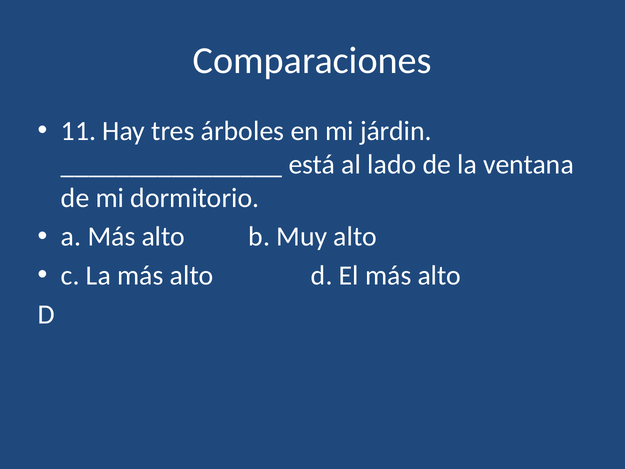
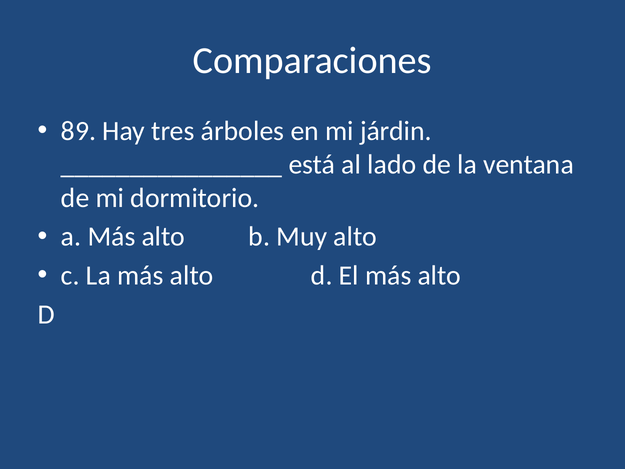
11: 11 -> 89
